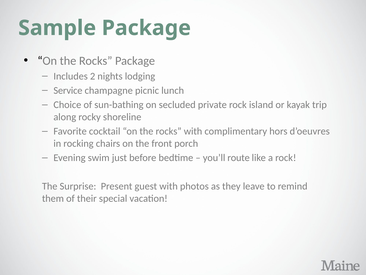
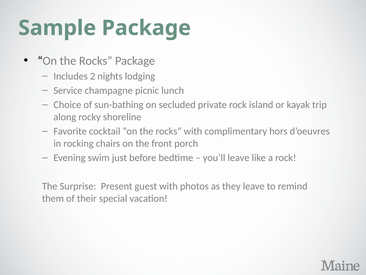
you’ll route: route -> leave
